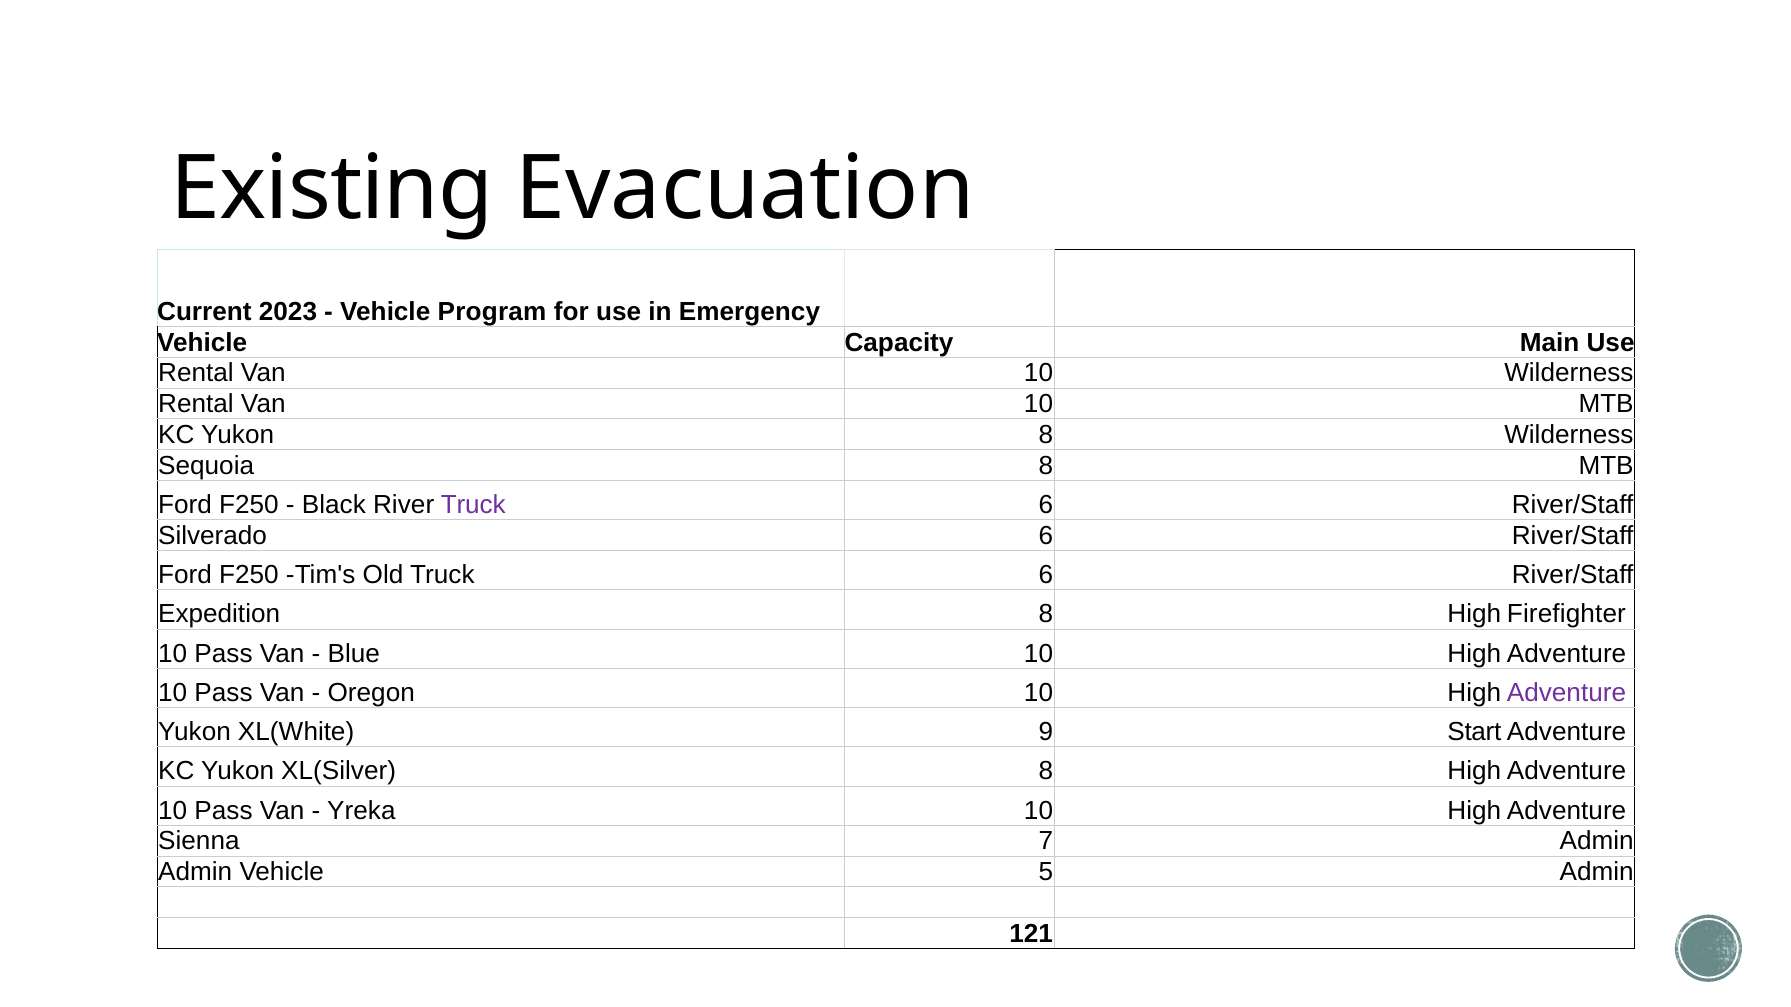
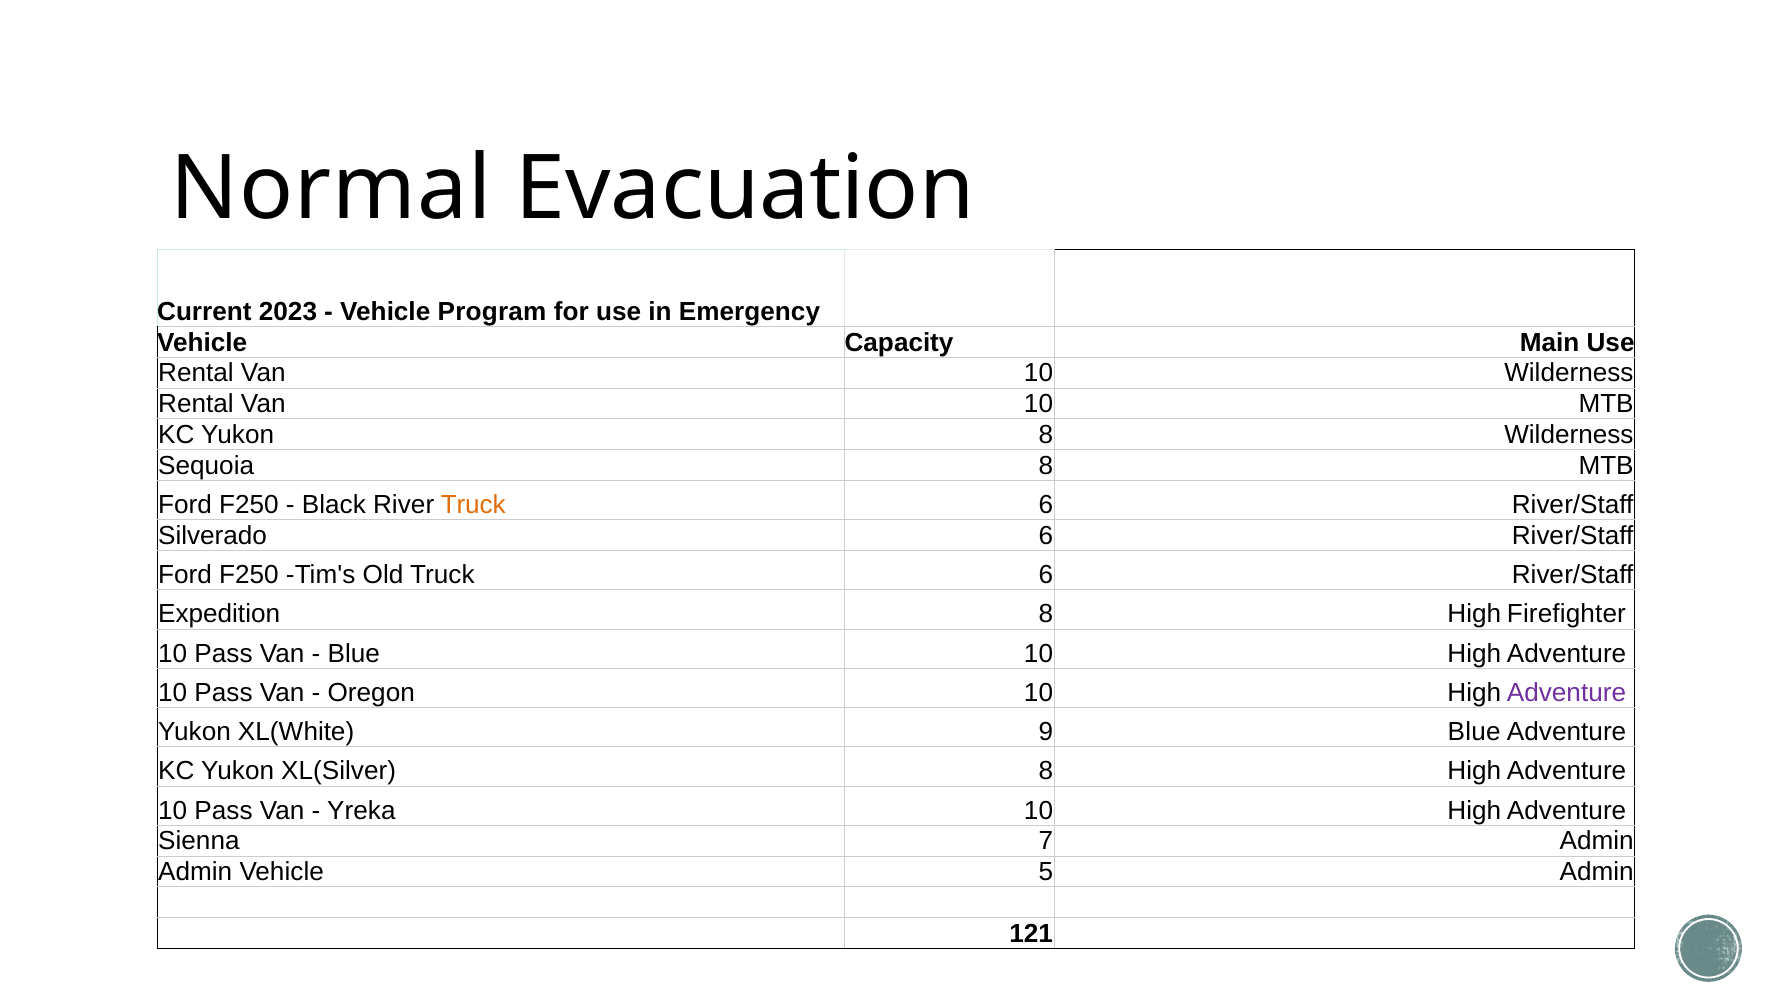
Existing: Existing -> Normal
Truck at (473, 505) colour: purple -> orange
9 Start: Start -> Blue
